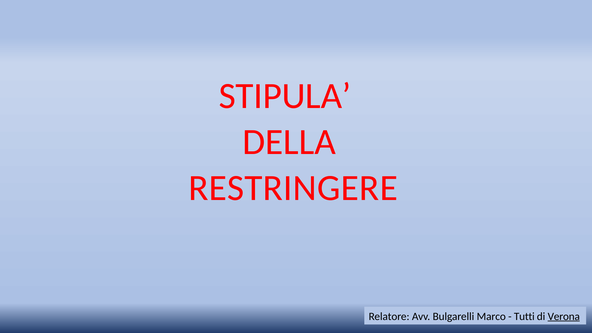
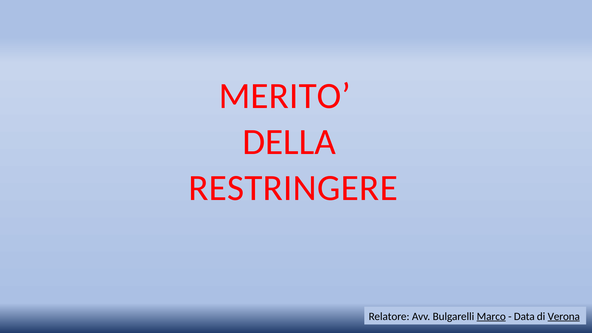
STIPULA: STIPULA -> MERITO
Marco underline: none -> present
Tutti: Tutti -> Data
